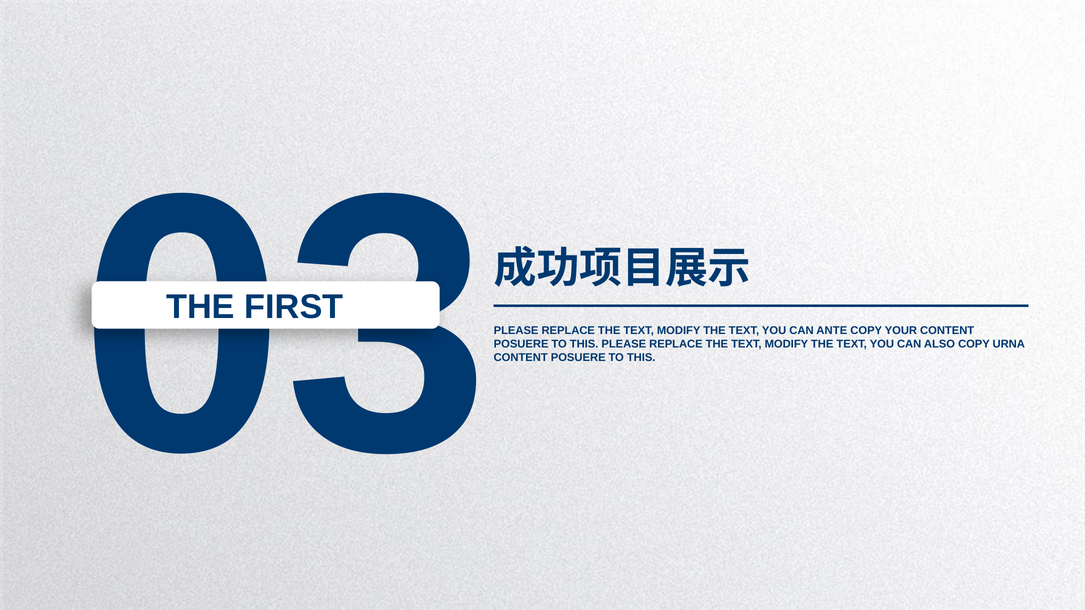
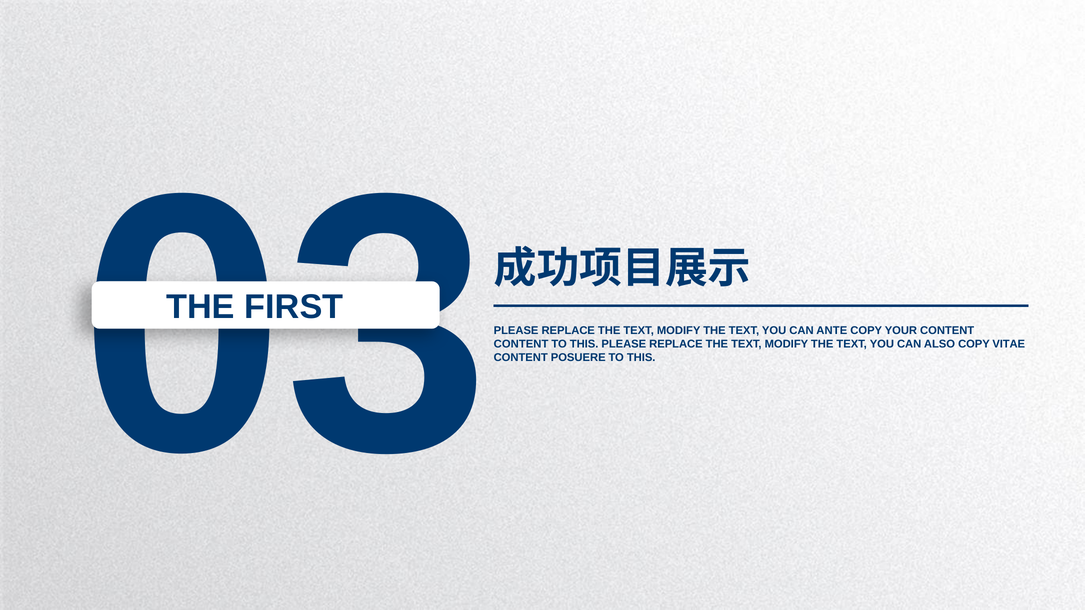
POSUERE at (521, 344): POSUERE -> CONTENT
URNA: URNA -> VITAE
